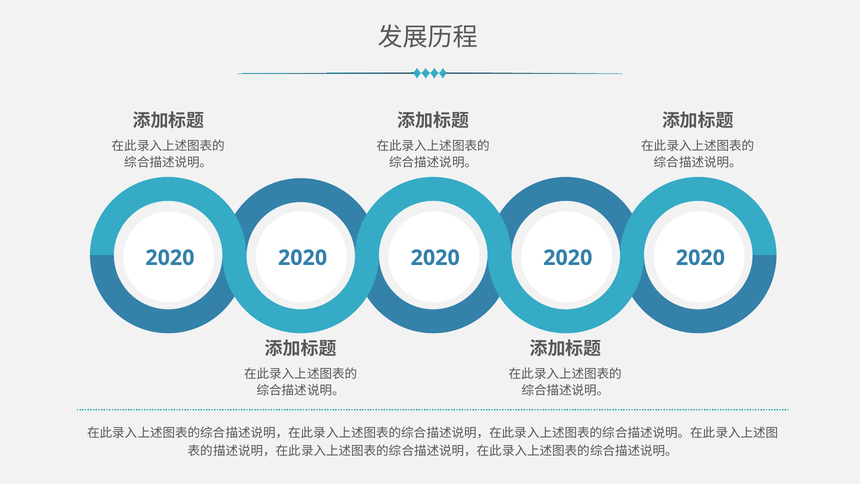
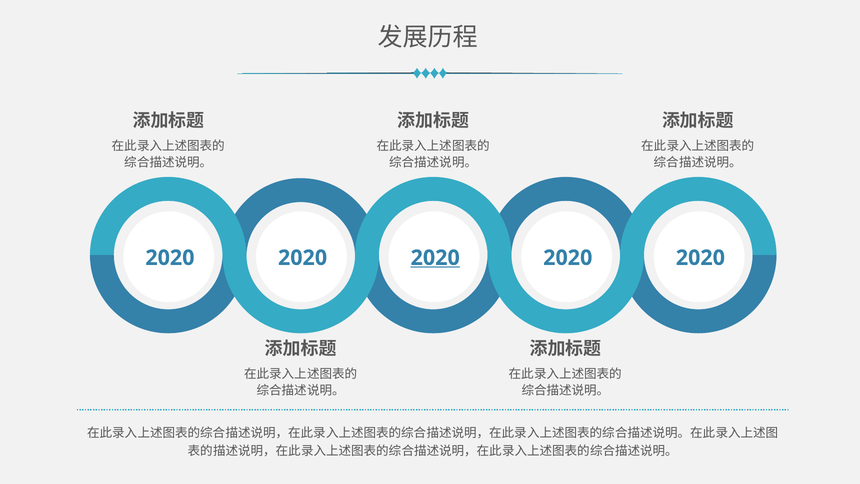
2020 at (435, 258) underline: none -> present
